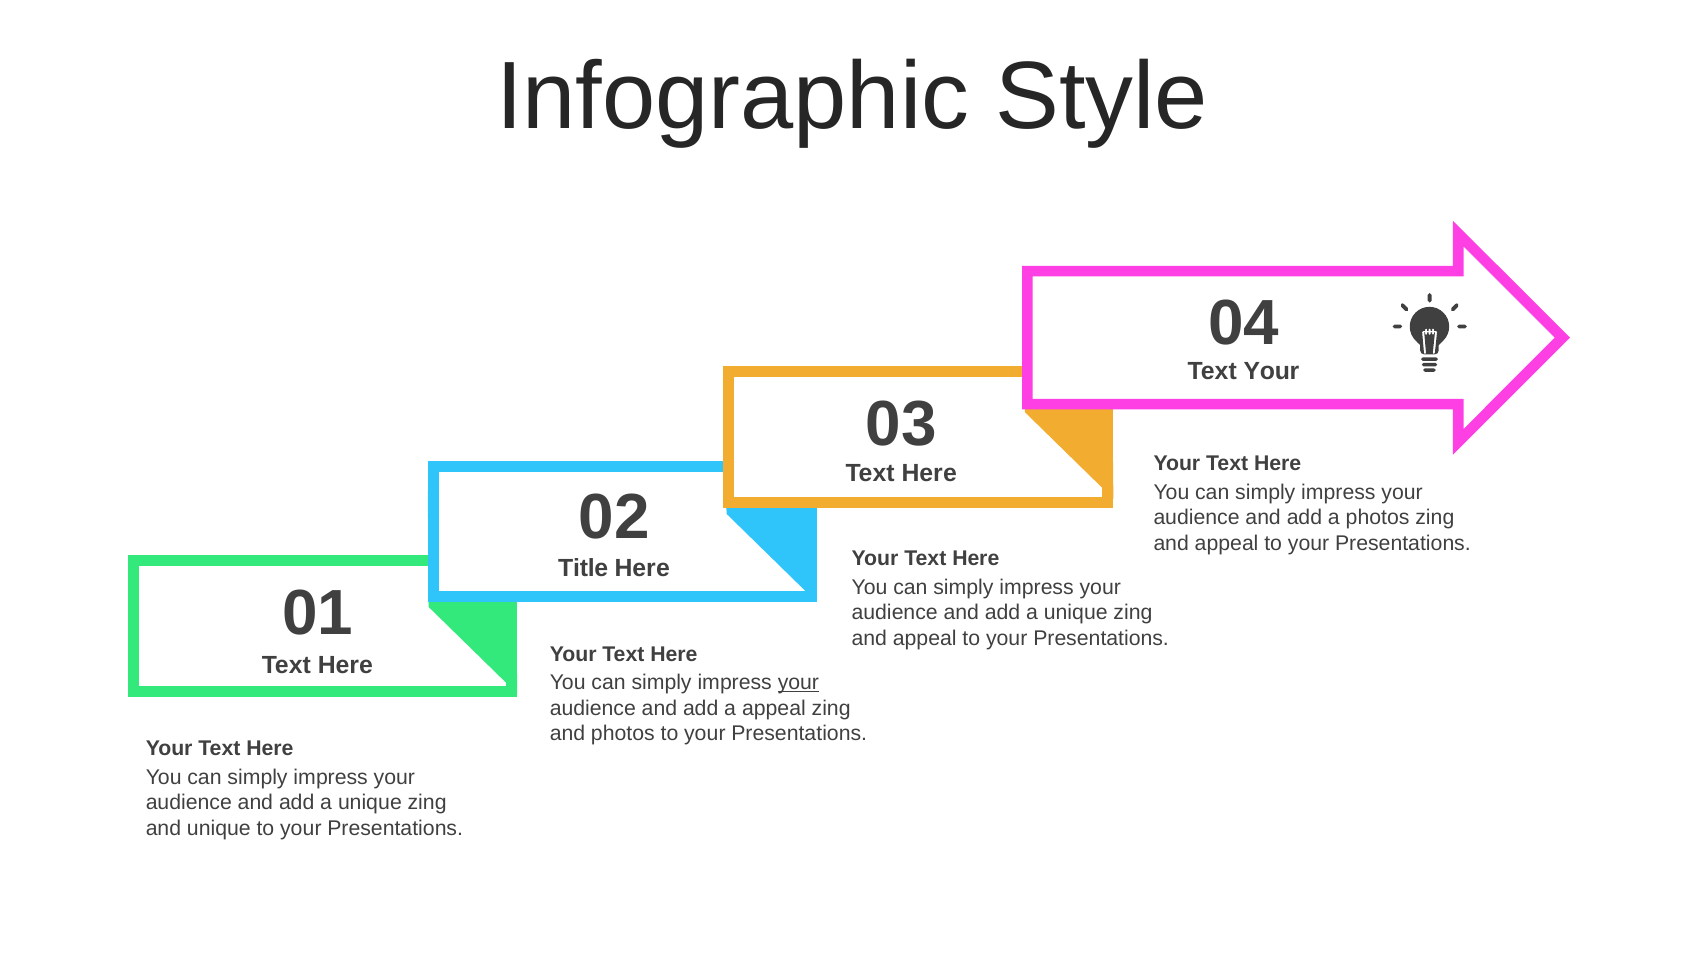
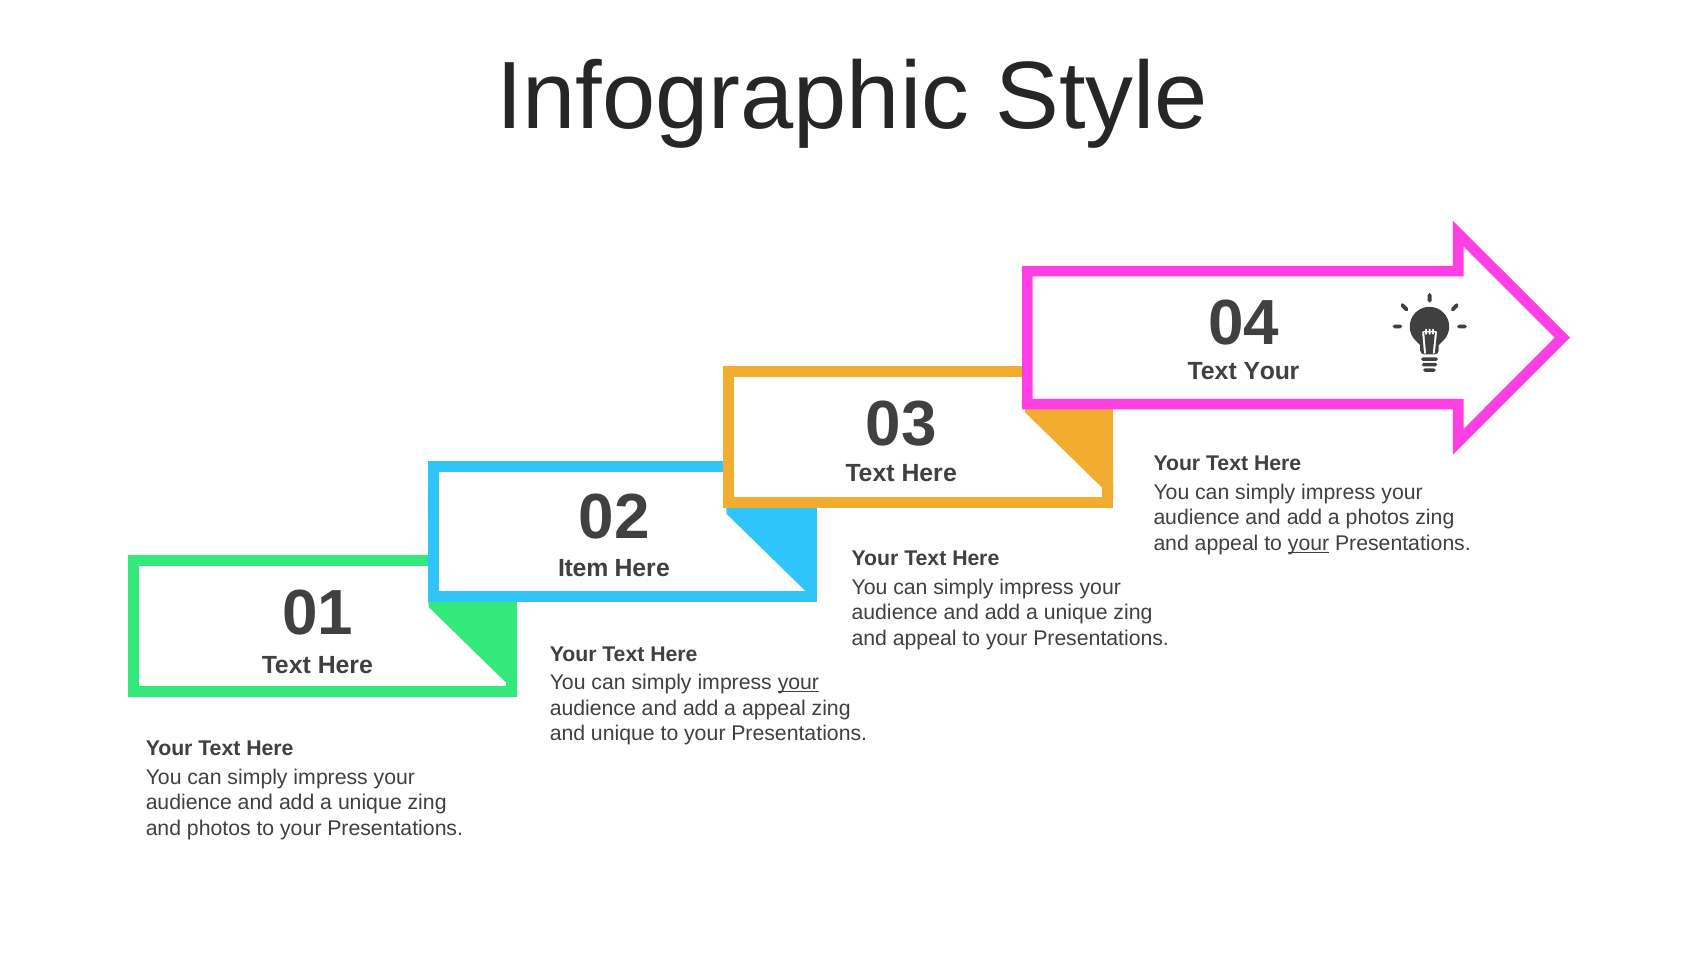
your at (1309, 543) underline: none -> present
Title: Title -> Item
and photos: photos -> unique
and unique: unique -> photos
